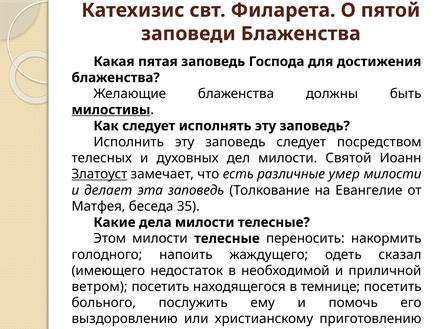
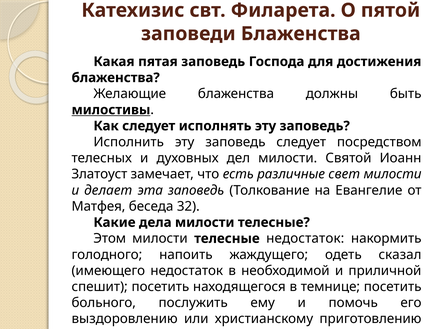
Златоуст underline: present -> none
умер: умер -> свет
35: 35 -> 32
телесные переносить: переносить -> недостаток
ветром: ветром -> спешит
